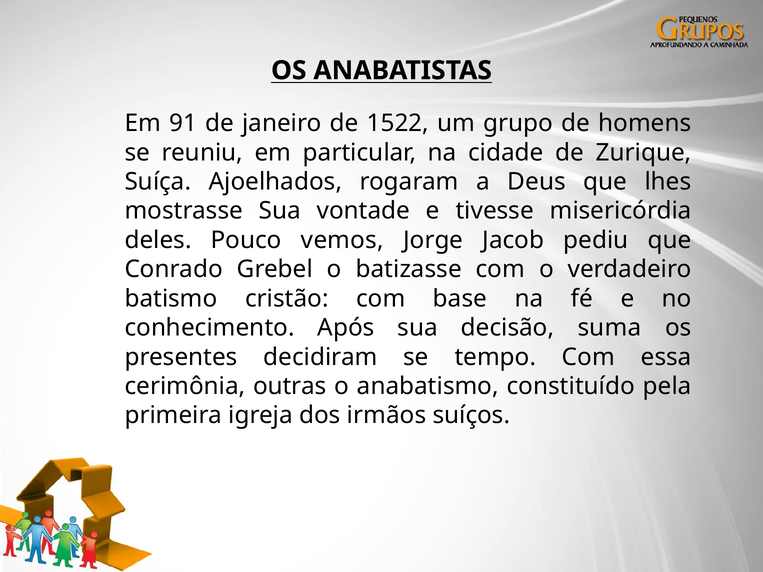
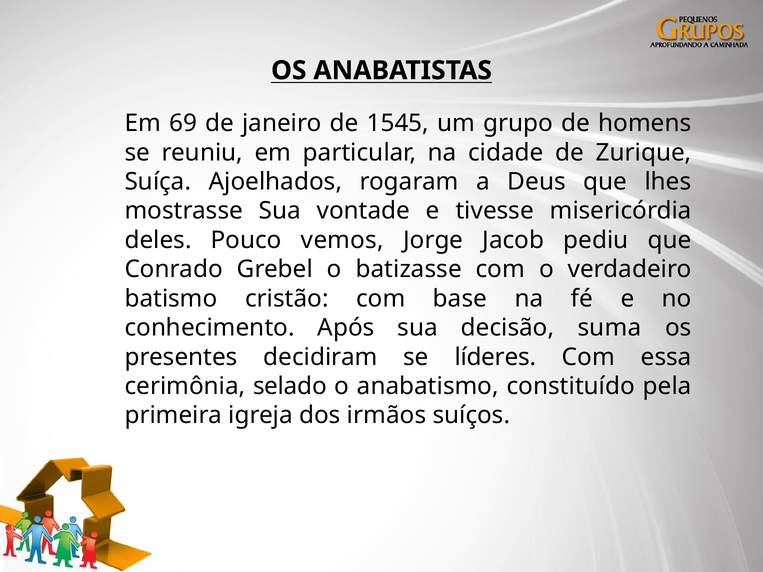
91: 91 -> 69
1522: 1522 -> 1545
tempo: tempo -> líderes
outras: outras -> selado
